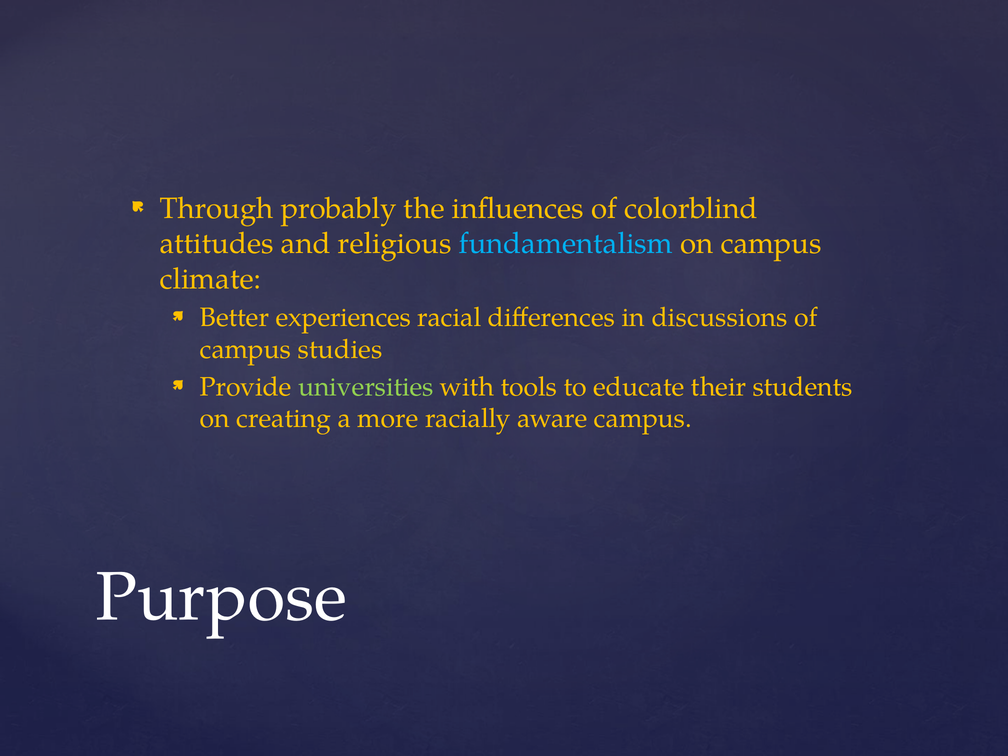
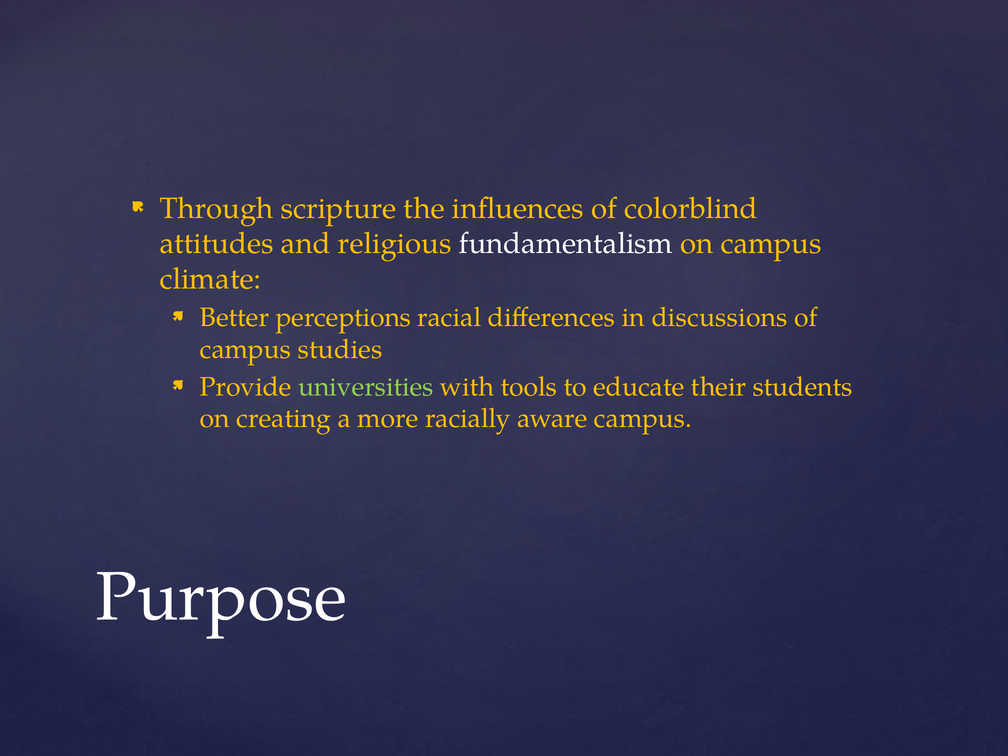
probably: probably -> scripture
fundamentalism colour: light blue -> white
experiences: experiences -> perceptions
